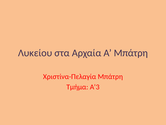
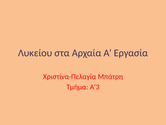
Α Μπάτρη: Μπάτρη -> Εργασία
